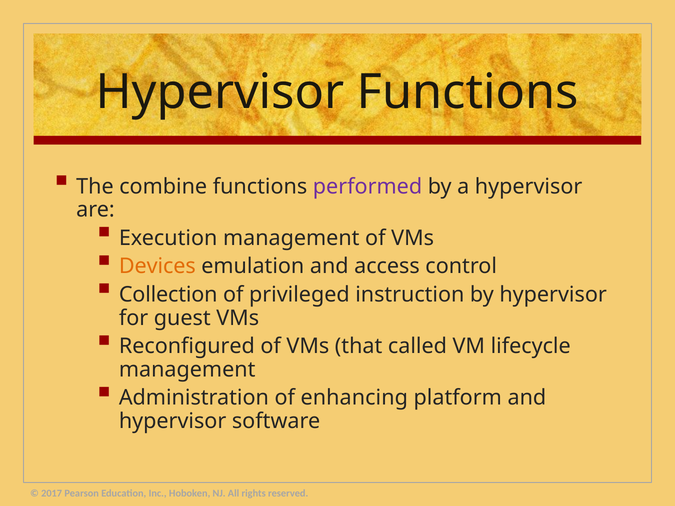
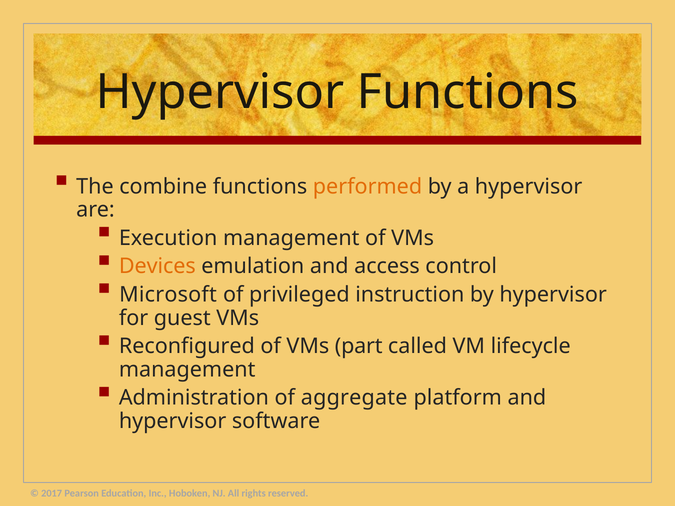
performed colour: purple -> orange
Collection: Collection -> Microsoft
that: that -> part
enhancing: enhancing -> aggregate
